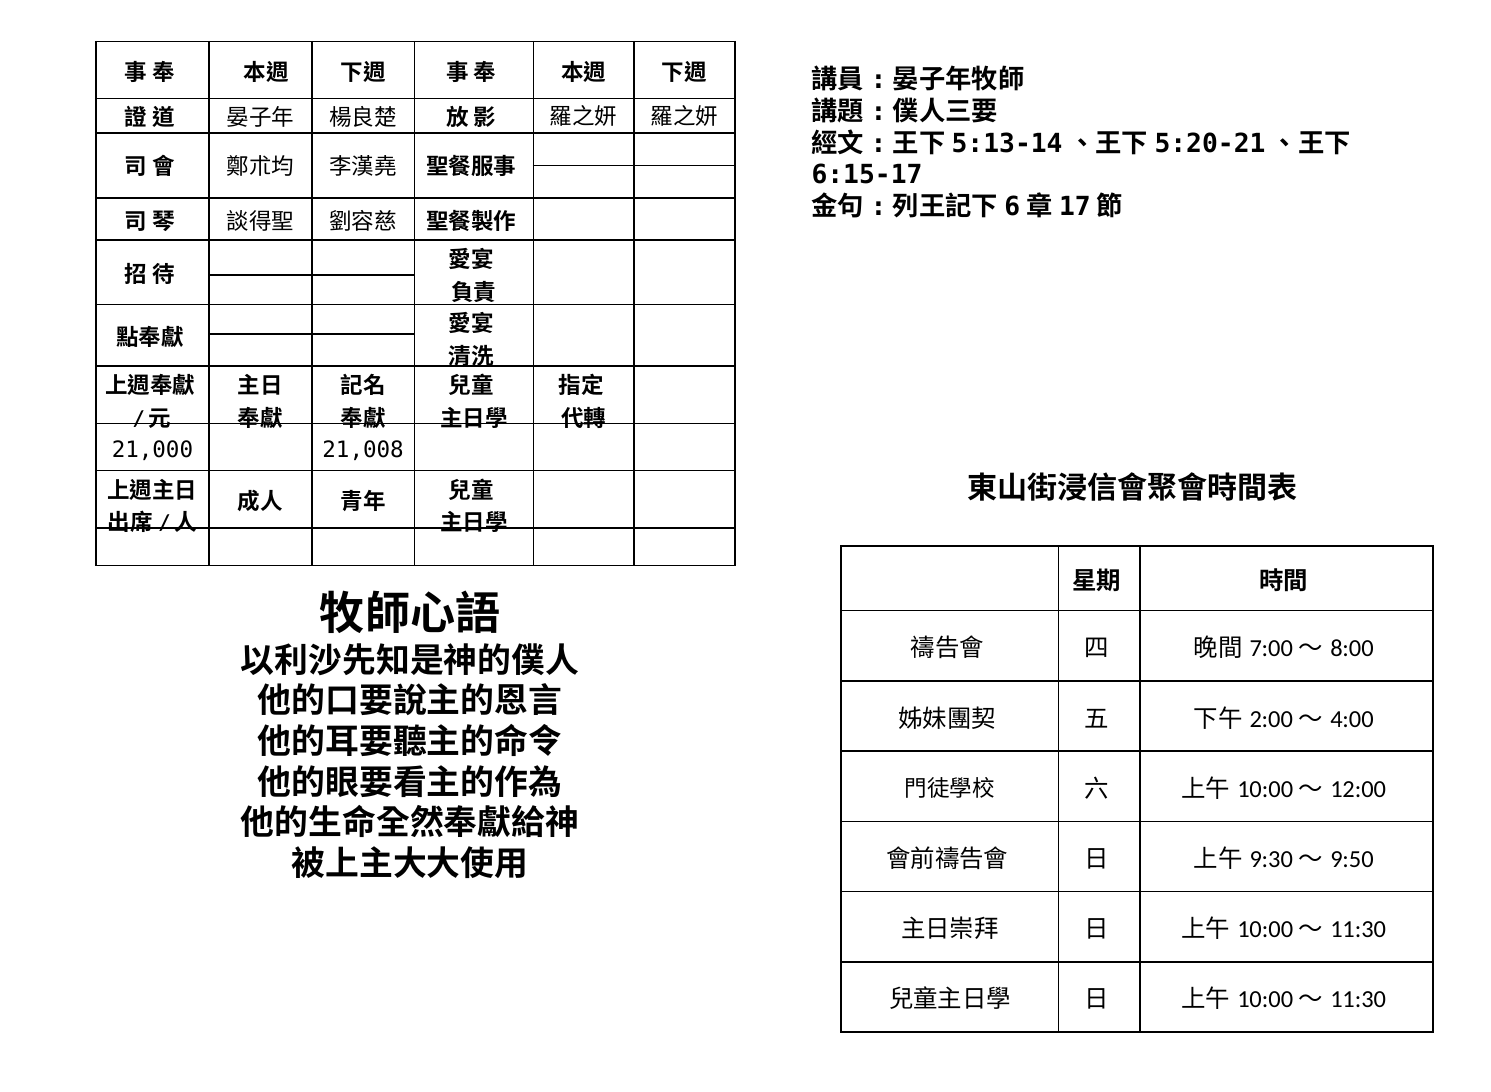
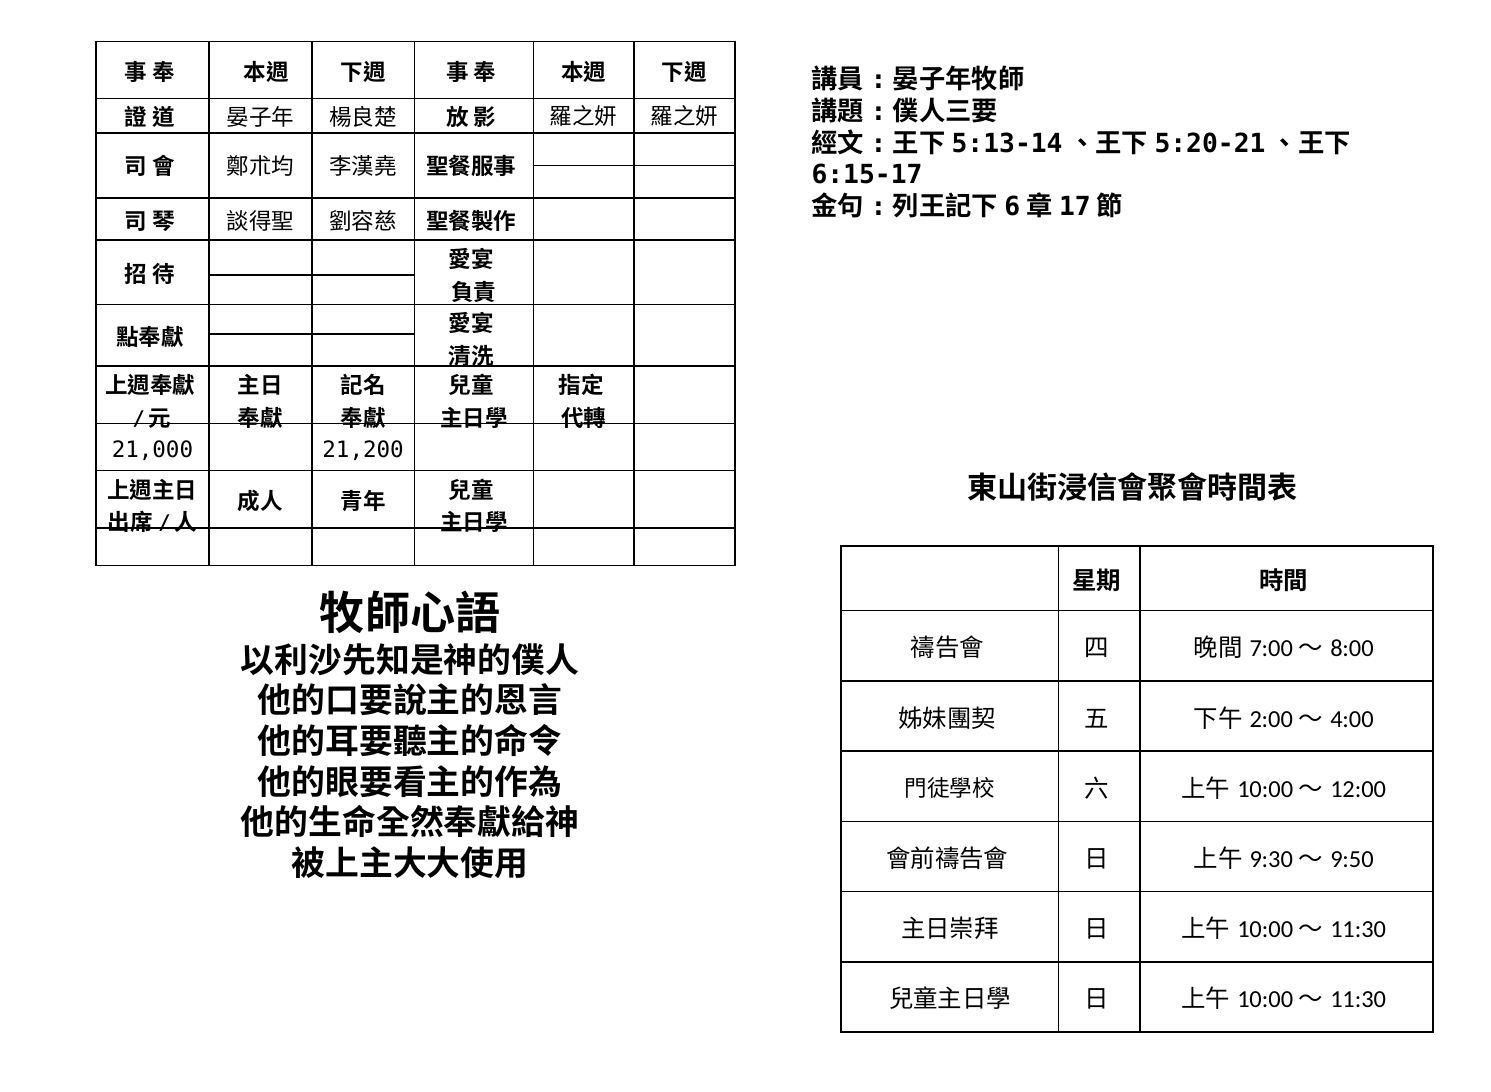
21,008: 21,008 -> 21,200
